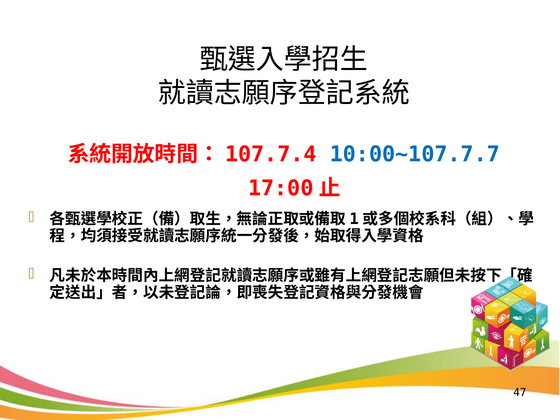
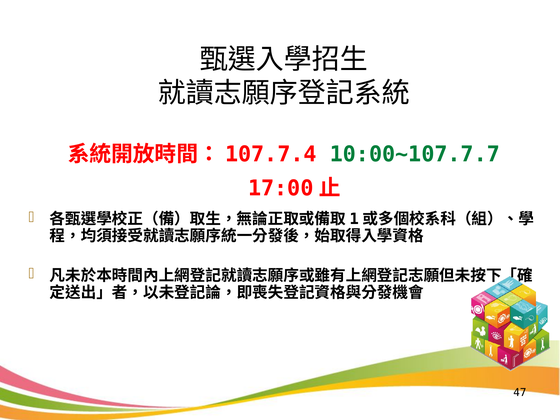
10:00~107.7.7 colour: blue -> green
